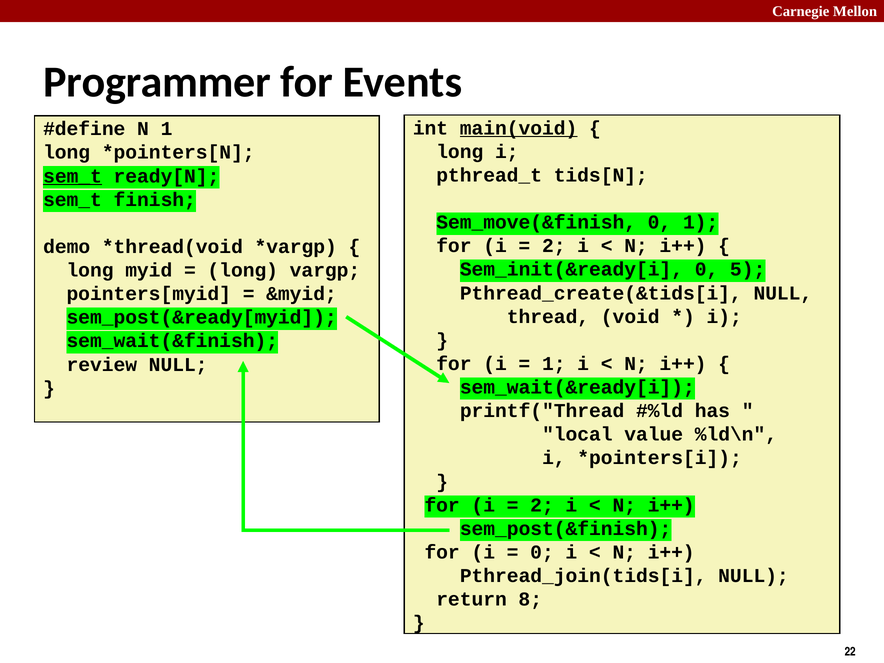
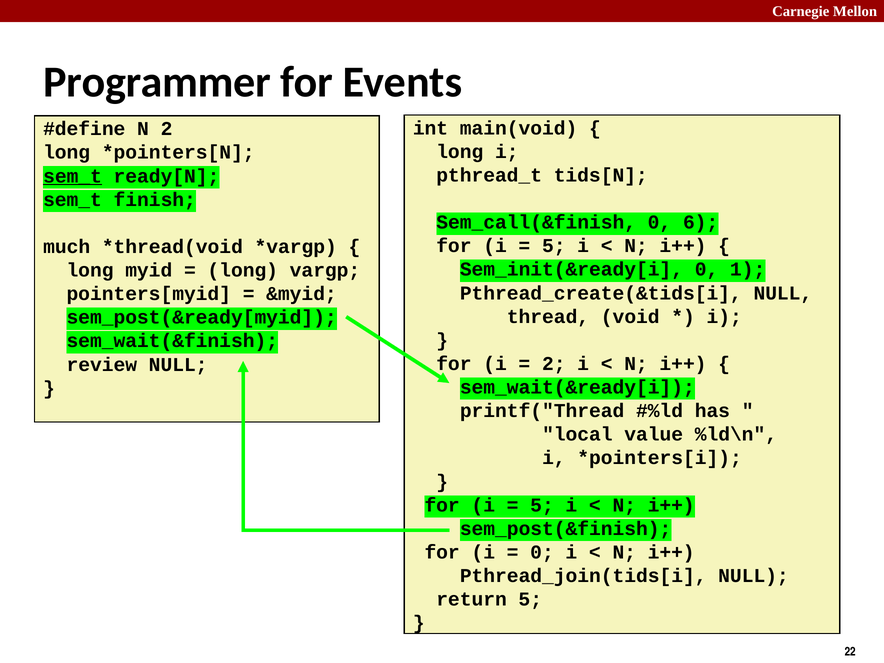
main(void underline: present -> none
N 1: 1 -> 2
Sem_move(&finish: Sem_move(&finish -> Sem_call(&finish
0 1: 1 -> 6
2 at (554, 246): 2 -> 5
demo: demo -> much
5: 5 -> 1
1 at (554, 364): 1 -> 2
2 at (542, 505): 2 -> 5
return 8: 8 -> 5
